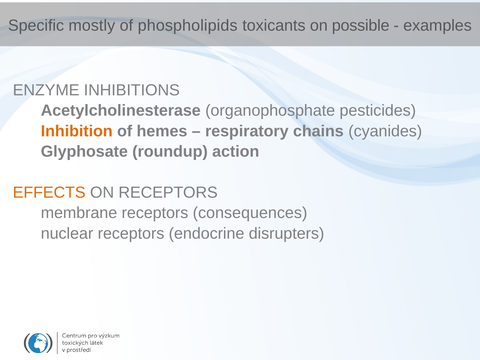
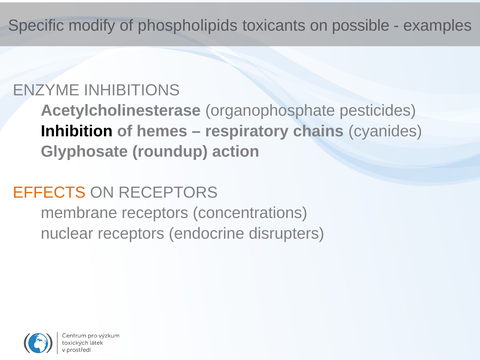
mostly: mostly -> modify
Inhibition colour: orange -> black
consequences: consequences -> concentrations
